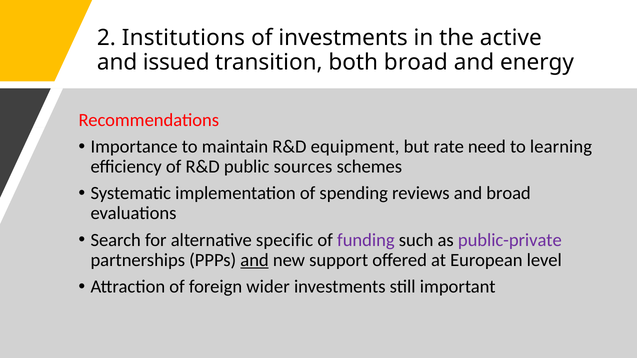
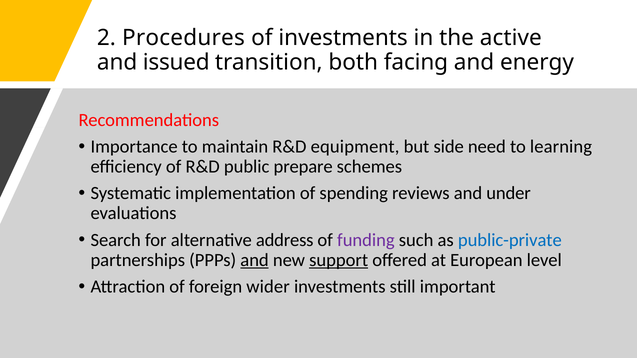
Institutions: Institutions -> Procedures
both broad: broad -> facing
rate: rate -> side
sources: sources -> prepare
and broad: broad -> under
specific: specific -> address
public-private colour: purple -> blue
support underline: none -> present
